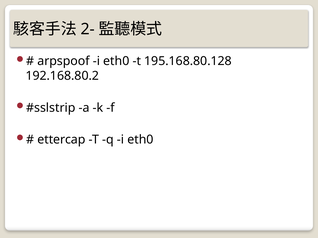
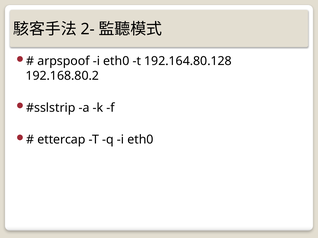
195.168.80.128: 195.168.80.128 -> 192.164.80.128
